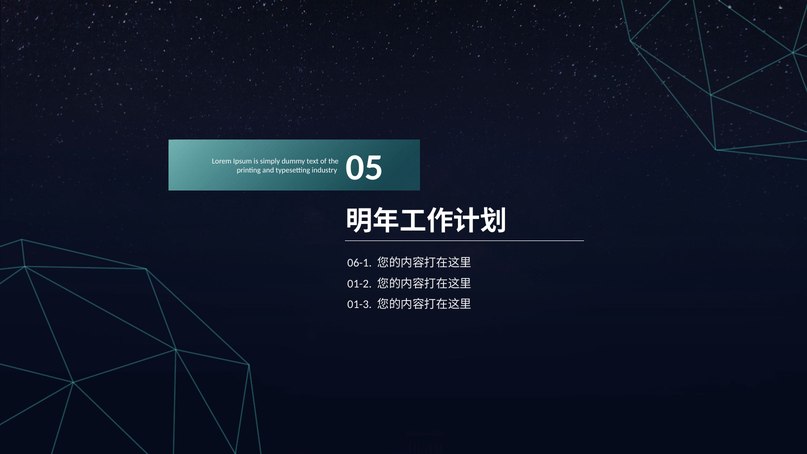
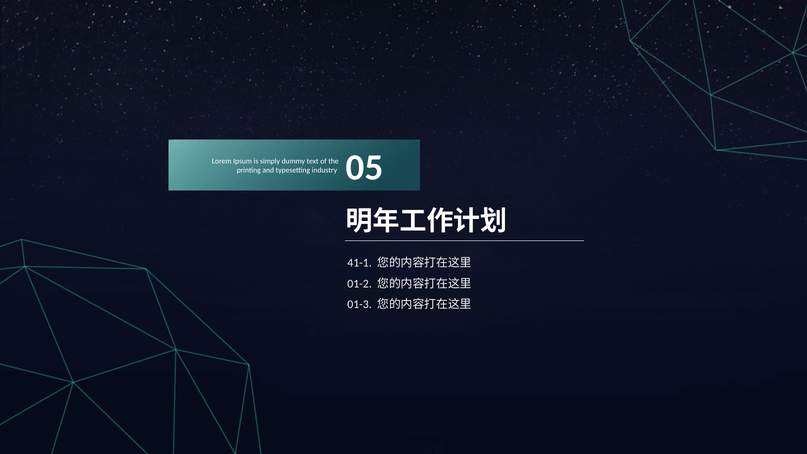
06-1: 06-1 -> 41-1
